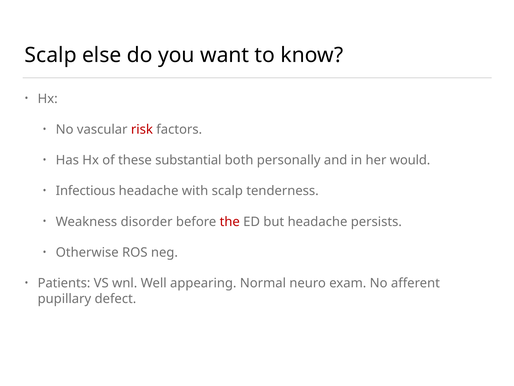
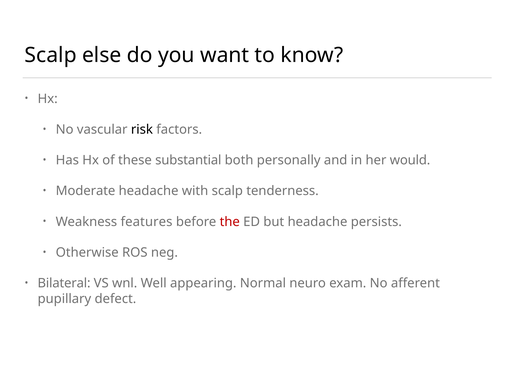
risk colour: red -> black
Infectious: Infectious -> Moderate
disorder: disorder -> features
Patients: Patients -> Bilateral
